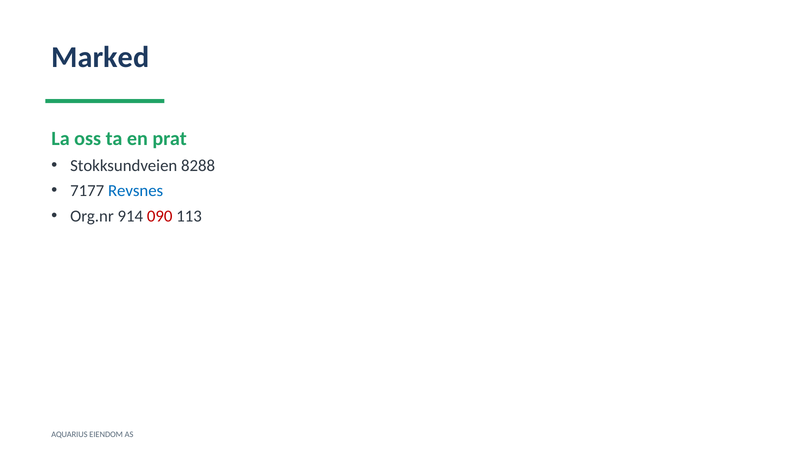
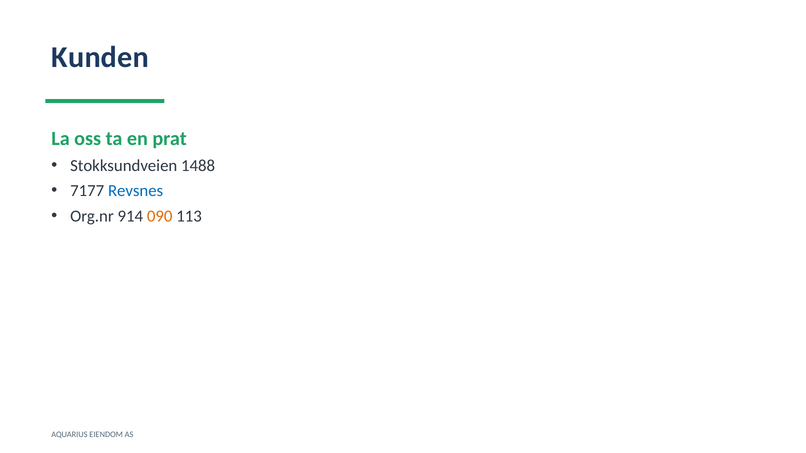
Marked: Marked -> Kunden
8288: 8288 -> 1488
090 colour: red -> orange
